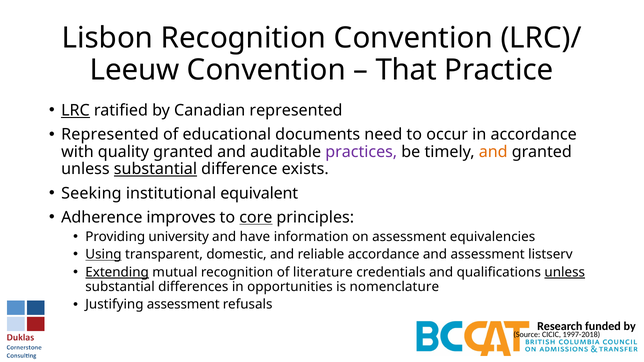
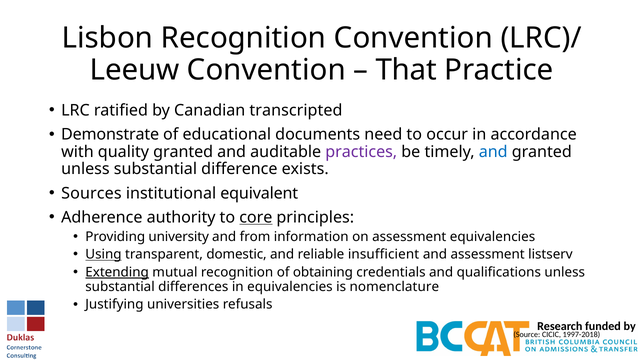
LRC underline: present -> none
Canadian represented: represented -> transcripted
Represented at (110, 135): Represented -> Demonstrate
and at (493, 152) colour: orange -> blue
substantial at (155, 169) underline: present -> none
Seeking: Seeking -> Sources
improves: improves -> authority
have: have -> from
reliable accordance: accordance -> insufficient
literature: literature -> obtaining
unless at (565, 272) underline: present -> none
in opportunities: opportunities -> equivalencies
Justifying assessment: assessment -> universities
